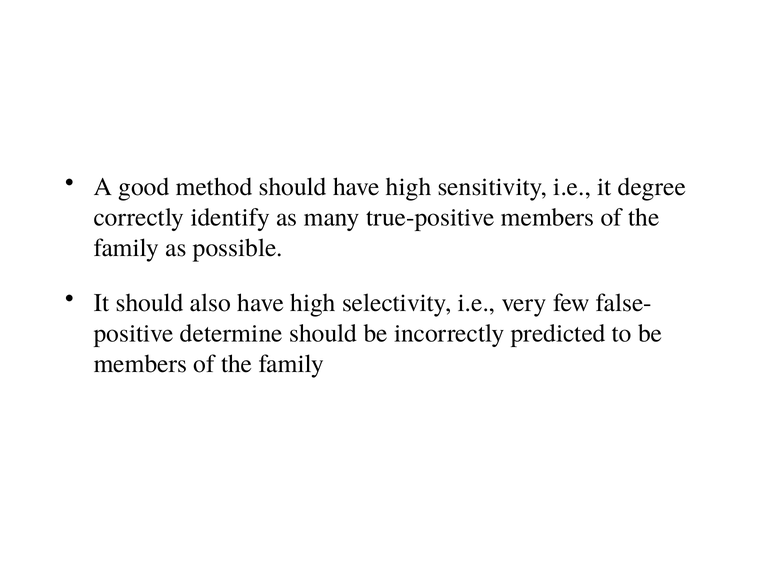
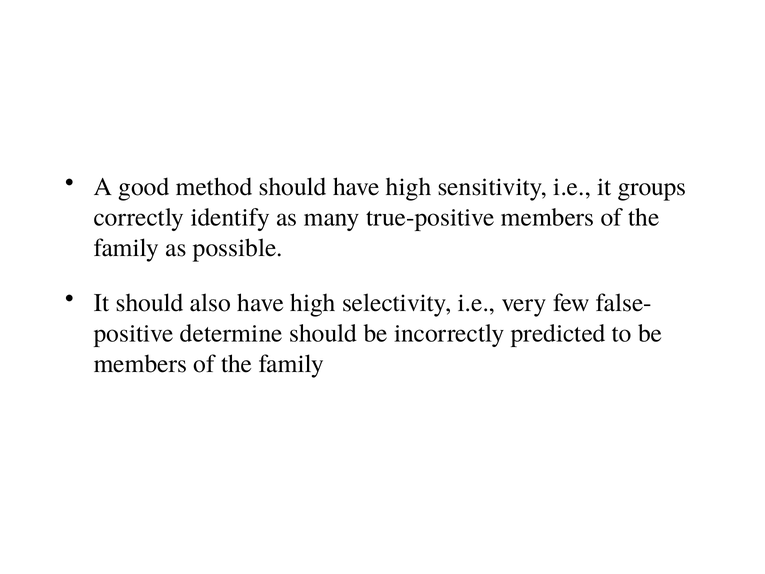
degree: degree -> groups
